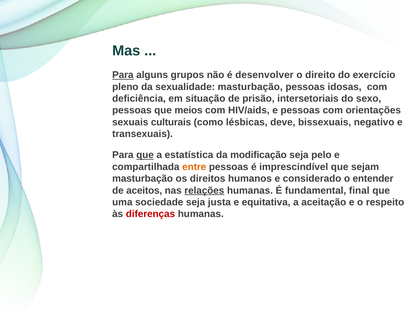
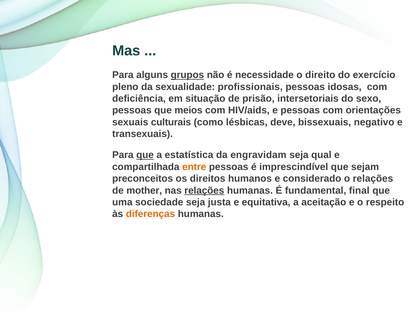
Para at (123, 75) underline: present -> none
grupos underline: none -> present
desenvolver: desenvolver -> necessidade
sexualidade masturbação: masturbação -> profissionais
modificação: modificação -> engravidam
pelo: pelo -> qual
masturbação at (143, 179): masturbação -> preconceitos
o entender: entender -> relações
aceitos: aceitos -> mother
diferenças colour: red -> orange
